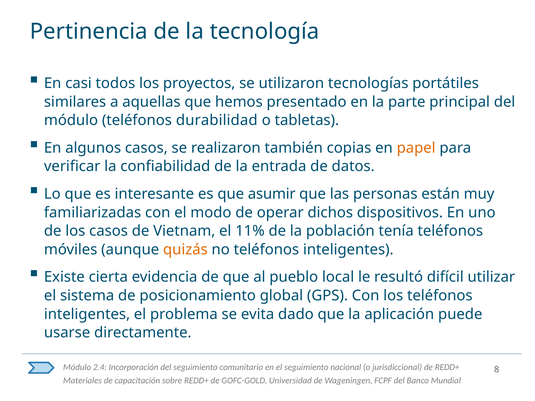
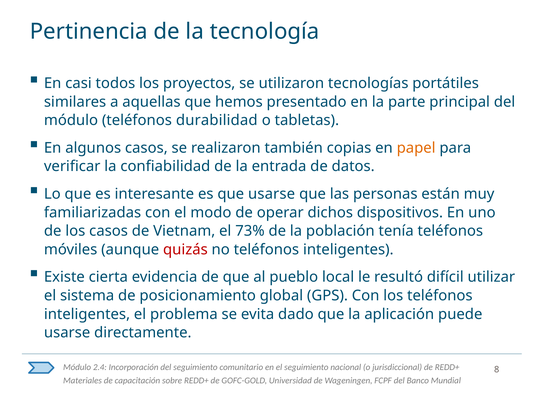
que asumir: asumir -> usarse
11%: 11% -> 73%
quizás colour: orange -> red
